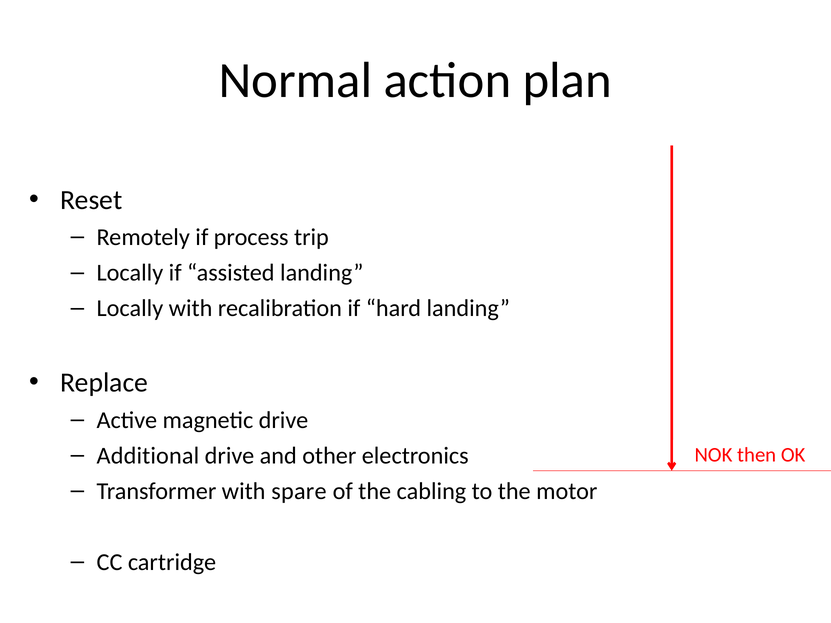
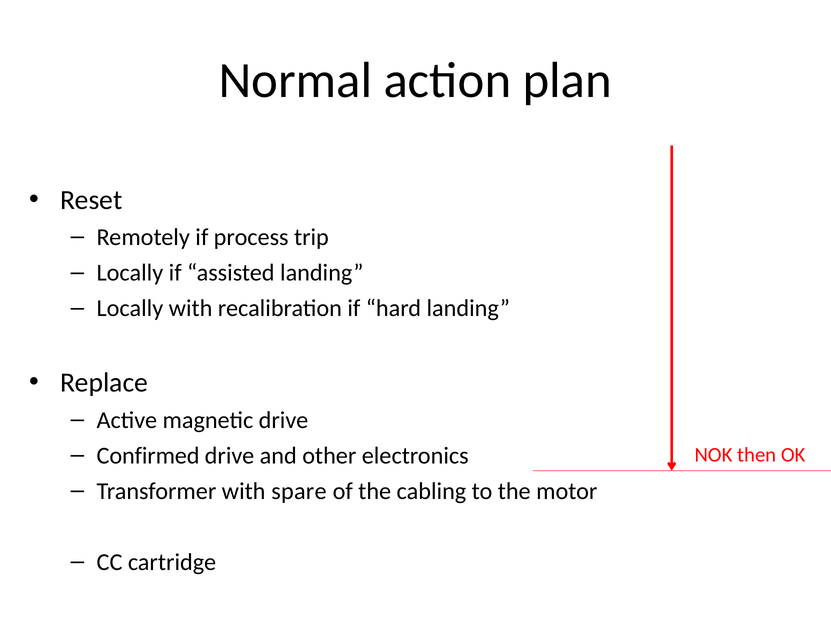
Additional: Additional -> Confirmed
